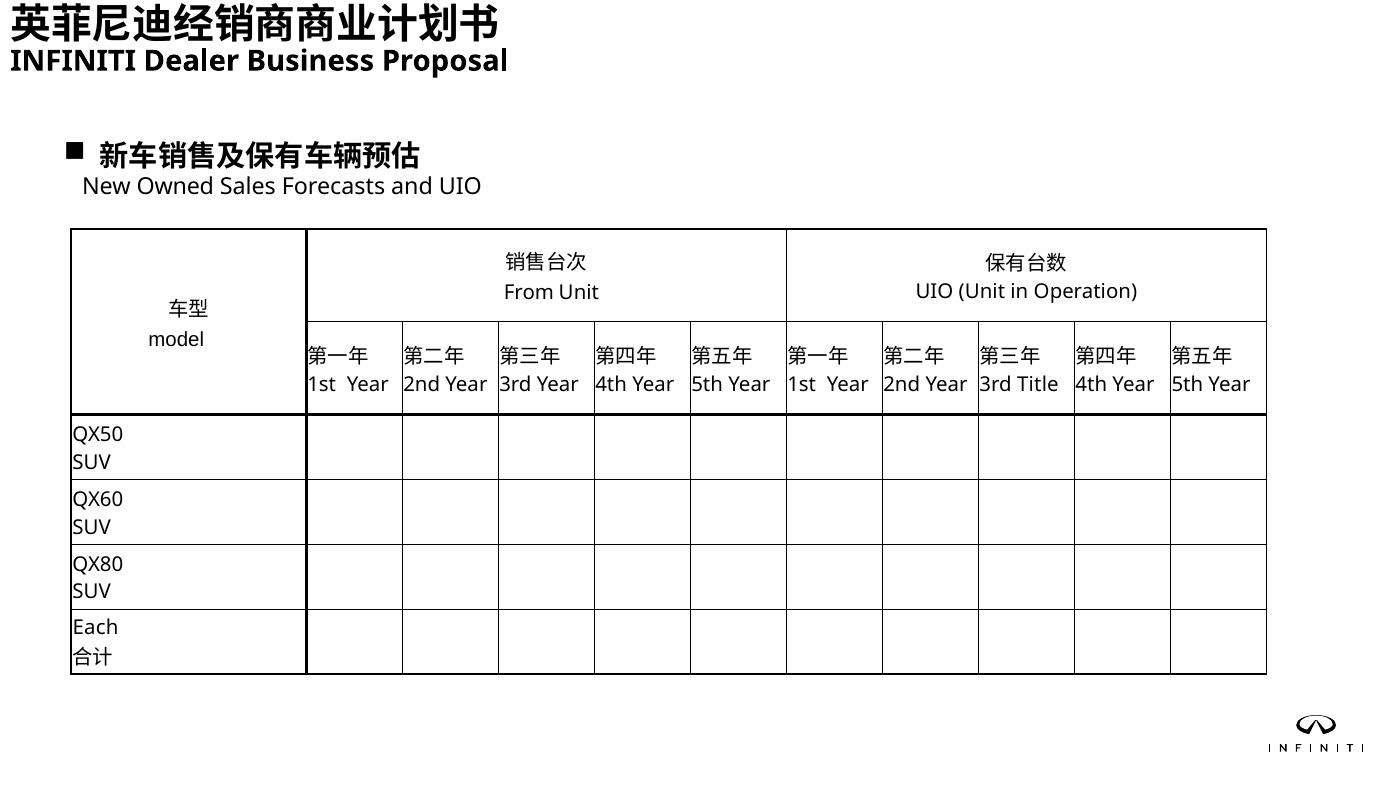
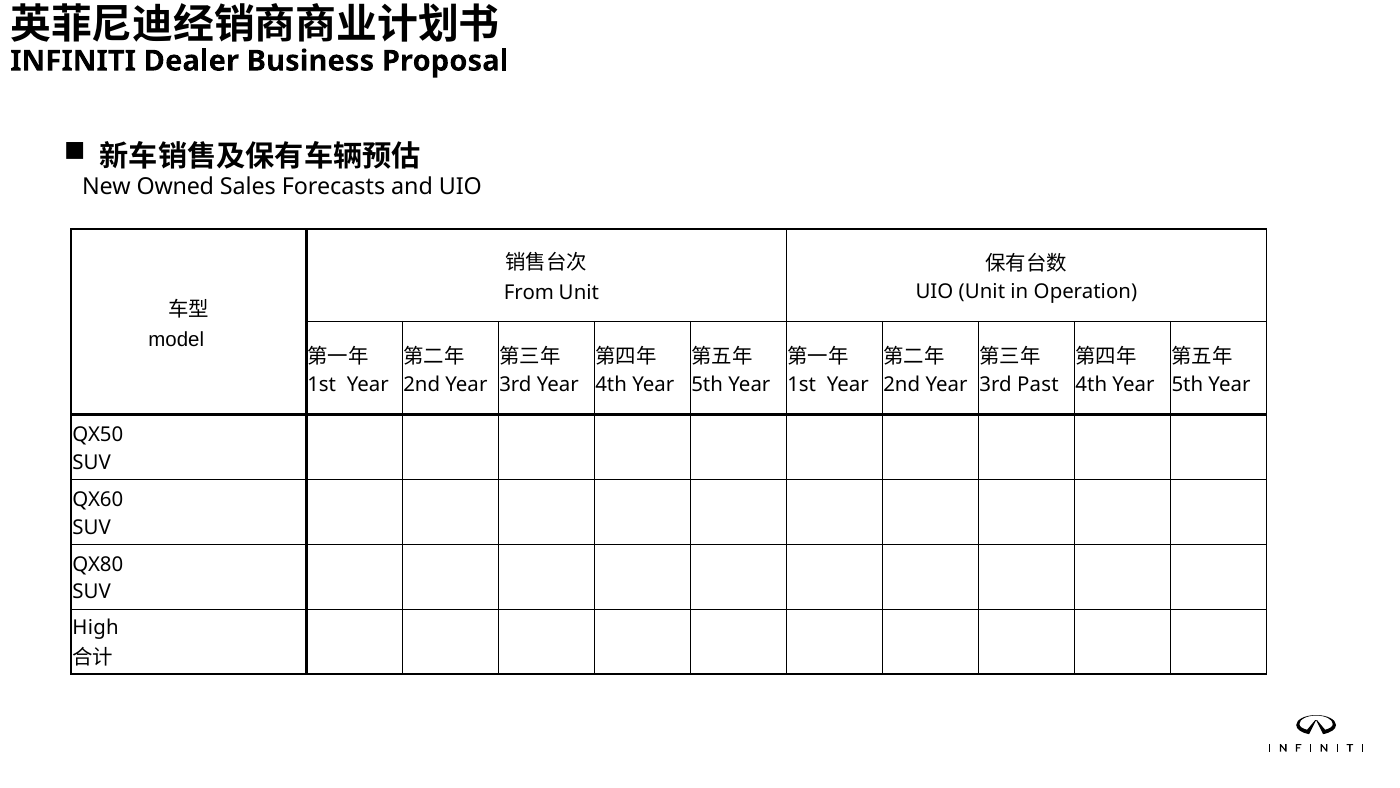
Title: Title -> Past
Each: Each -> High
